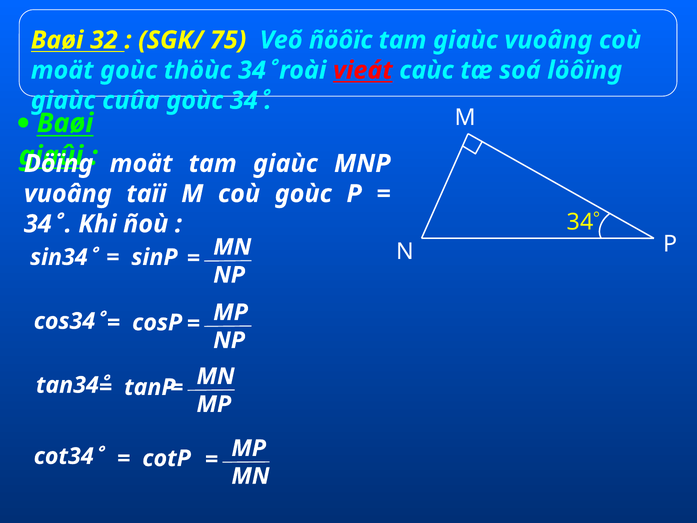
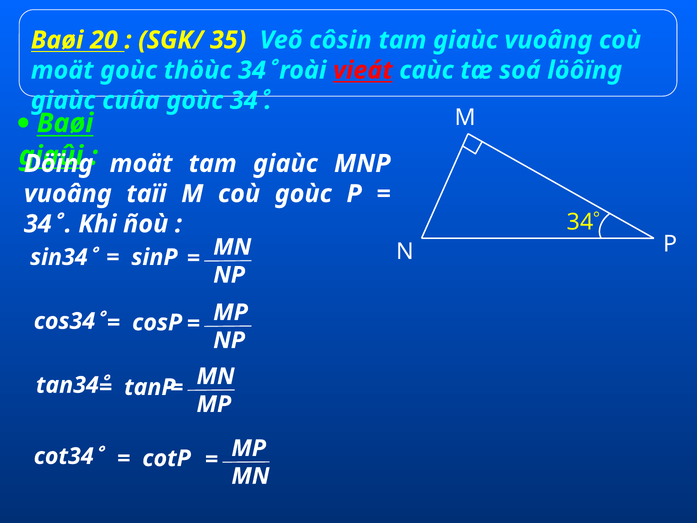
32: 32 -> 20
75: 75 -> 35
ñöôïc: ñöôïc -> côsin
